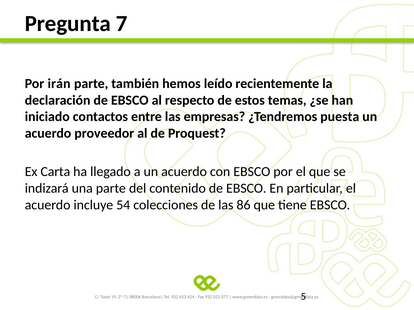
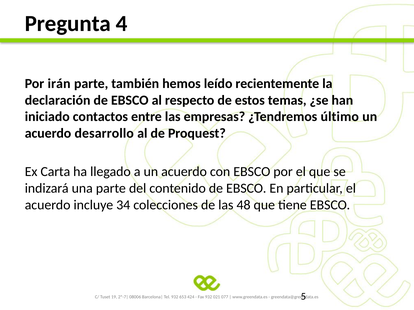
7: 7 -> 4
puesta: puesta -> último
proveedor: proveedor -> desarrollo
54: 54 -> 34
86: 86 -> 48
